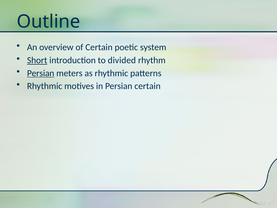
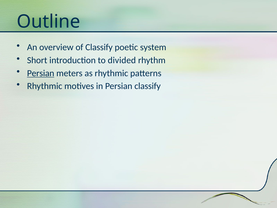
of Certain: Certain -> Classify
Short underline: present -> none
Persian certain: certain -> classify
